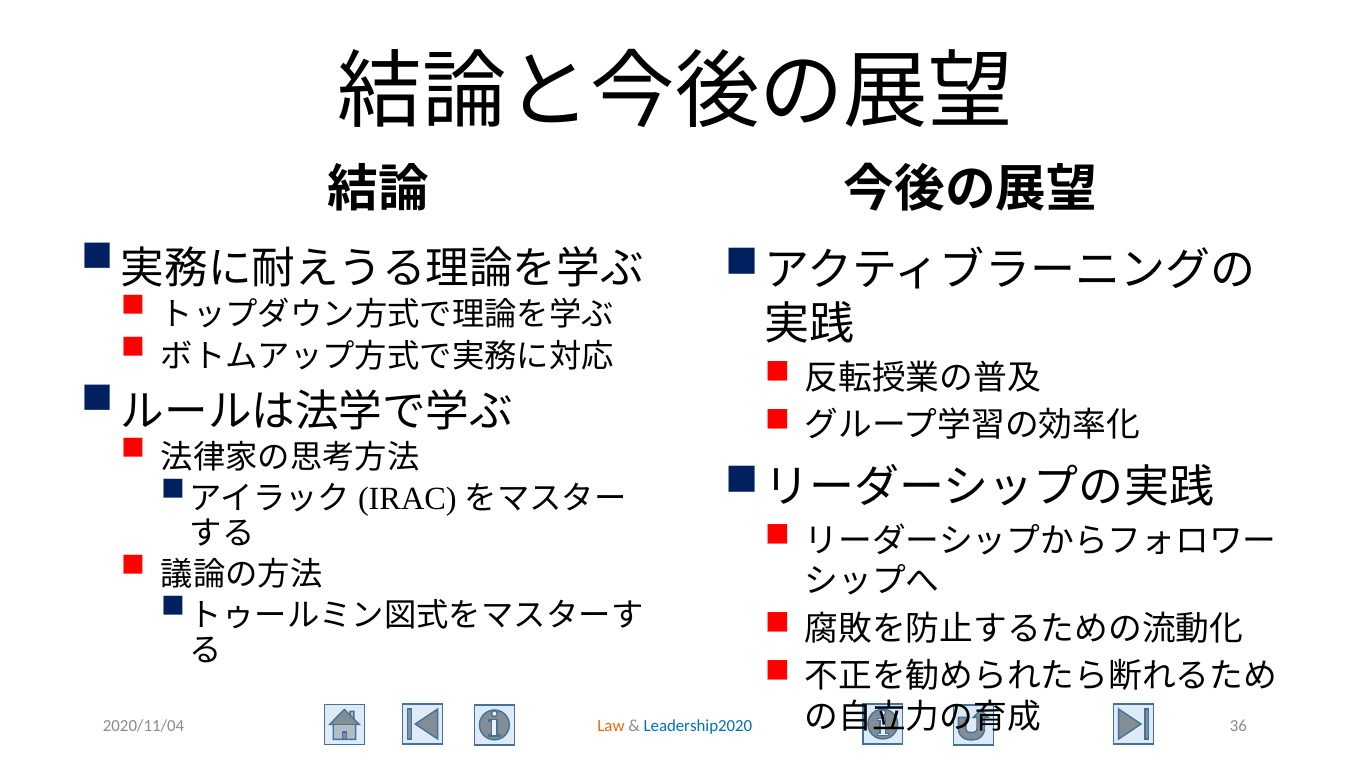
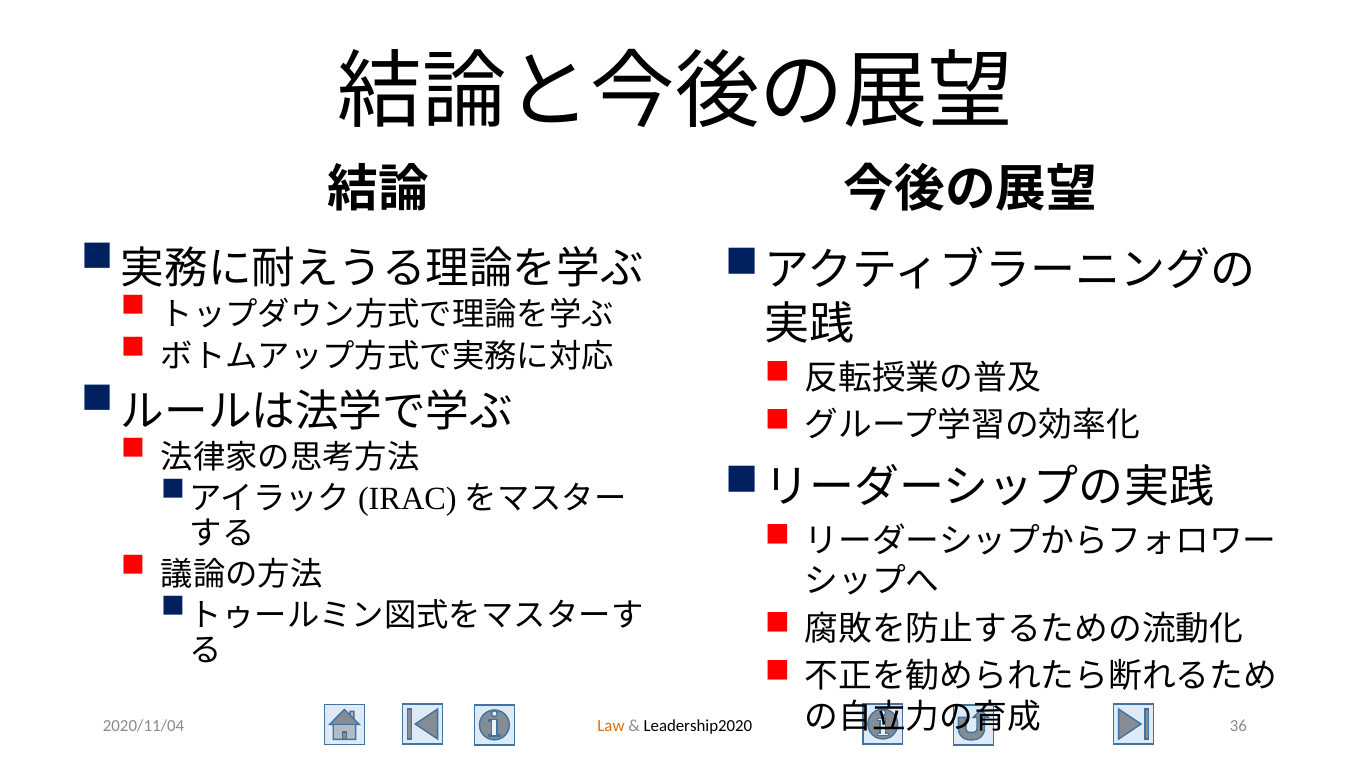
Leadership2020 colour: blue -> black
